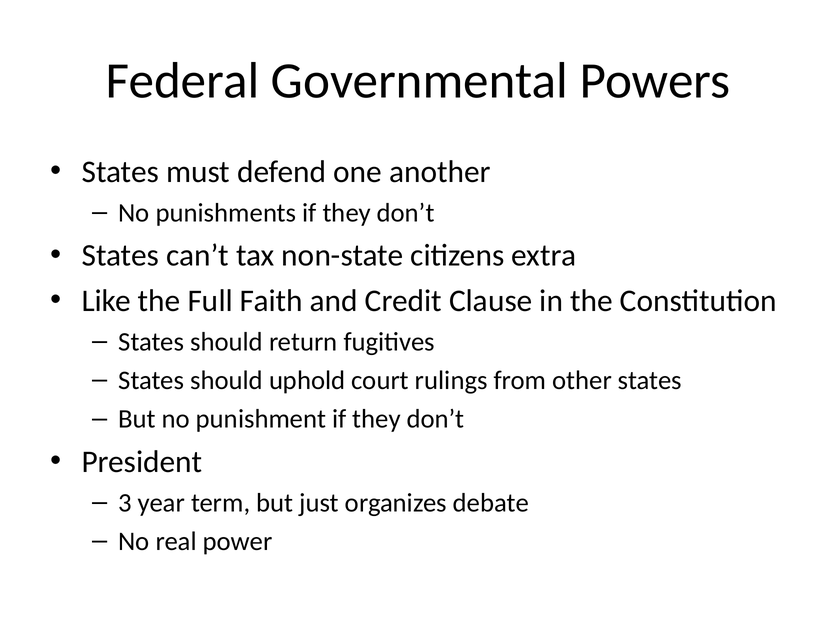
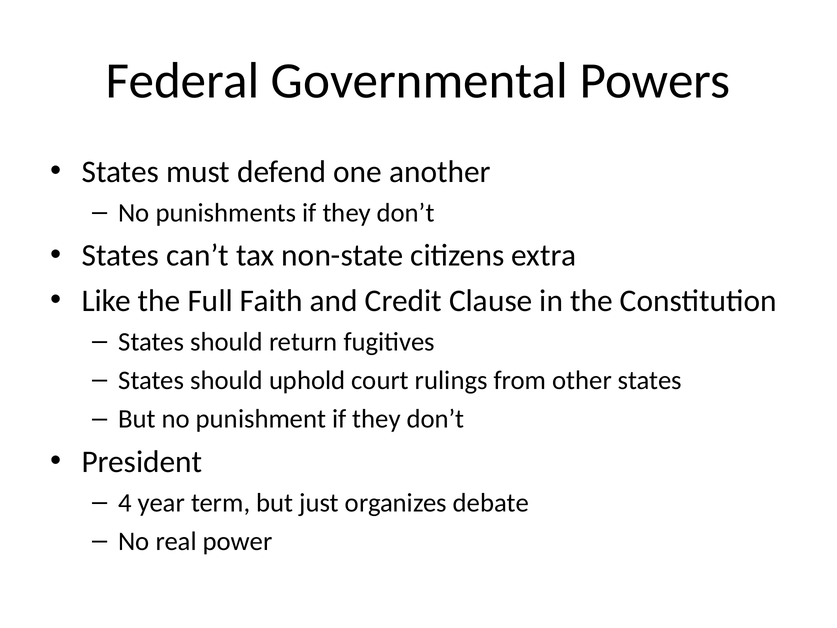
3: 3 -> 4
